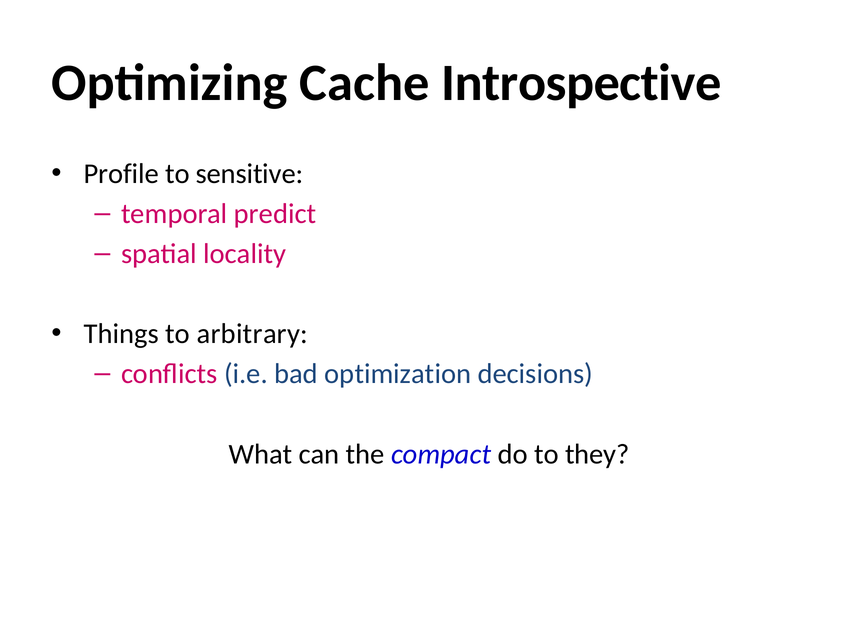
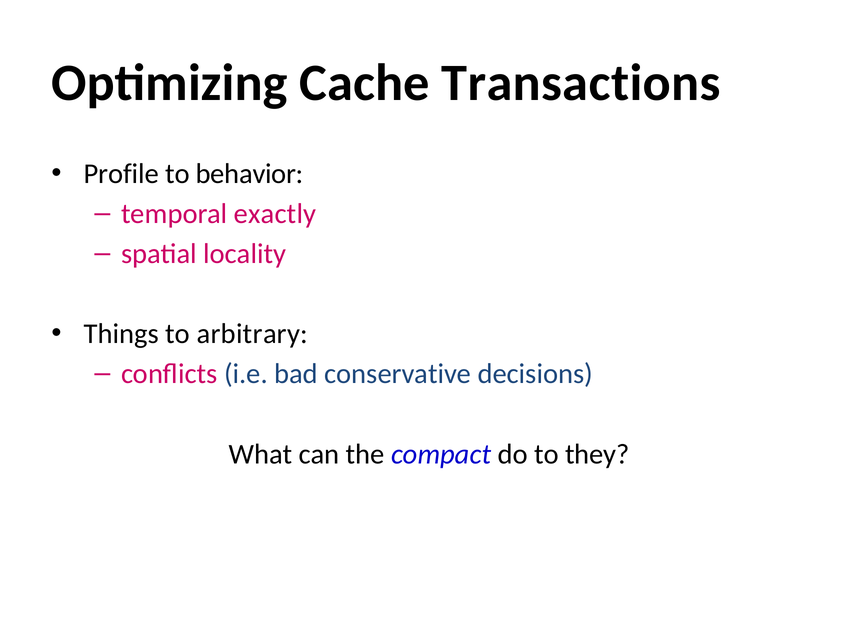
Introspective: Introspective -> Transactions
sensitive: sensitive -> behavior
predict: predict -> exactly
optimization: optimization -> conservative
